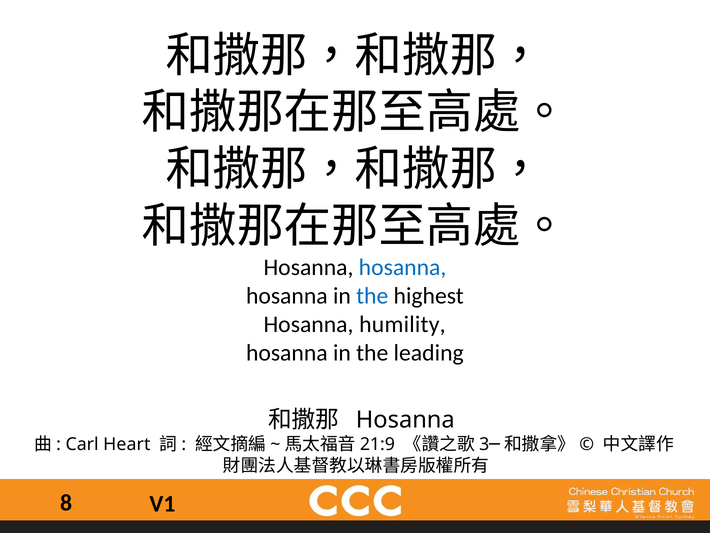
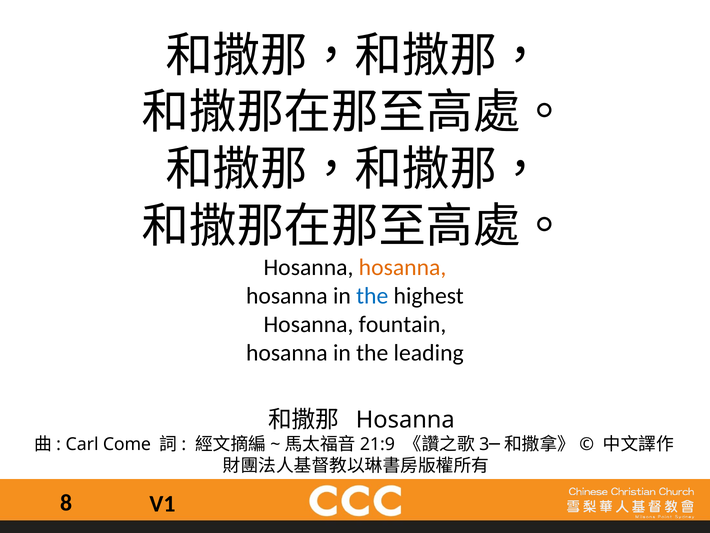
hosanna at (403, 267) colour: blue -> orange
humility: humility -> fountain
Heart: Heart -> Come
